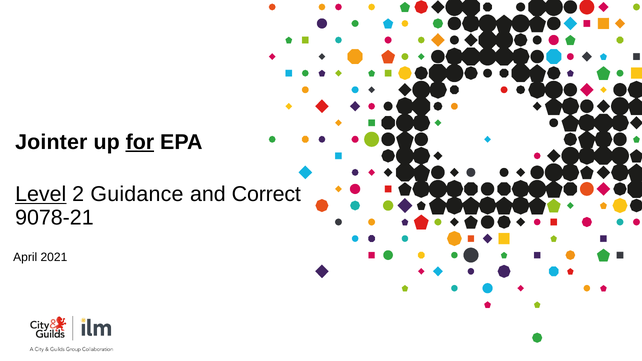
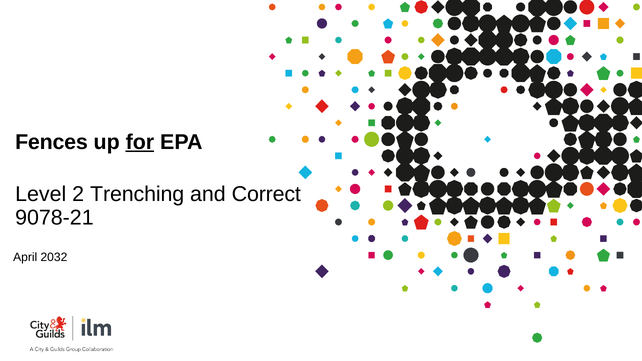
Jointer: Jointer -> Fences
Level underline: present -> none
Guidance: Guidance -> Trenching
2021: 2021 -> 2032
